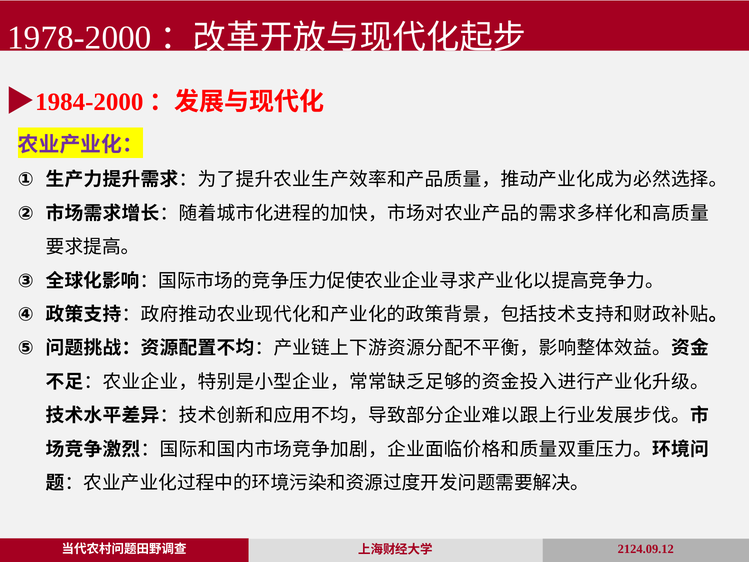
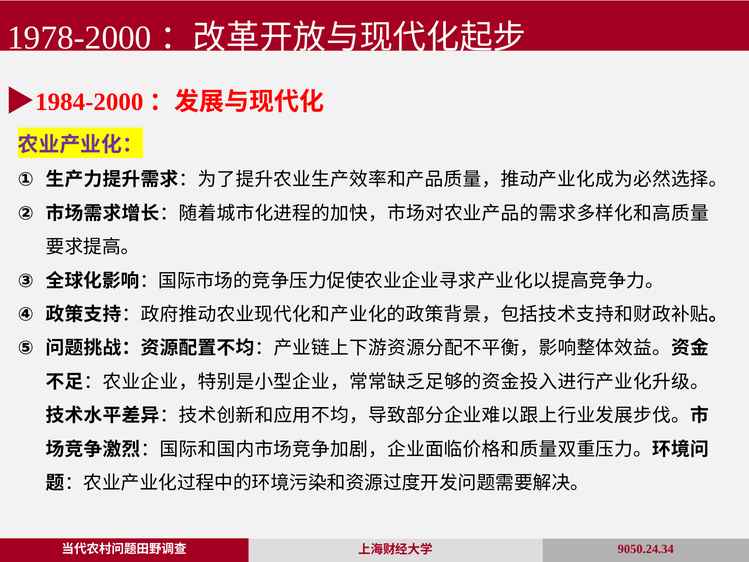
2124.09.12: 2124.09.12 -> 9050.24.34
